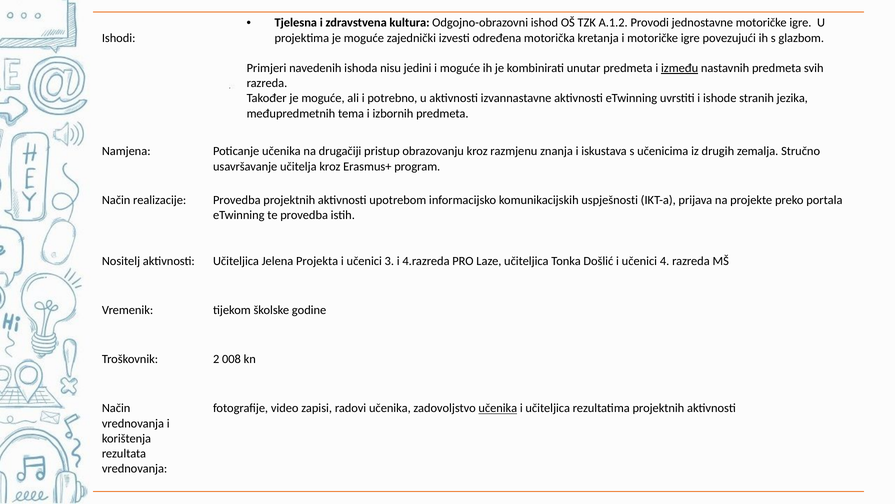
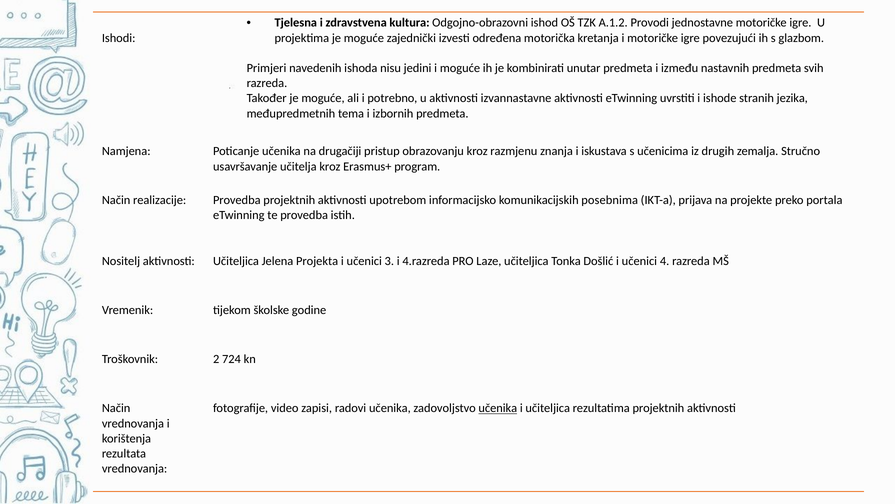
između underline: present -> none
uspješnosti: uspješnosti -> posebnima
008: 008 -> 724
